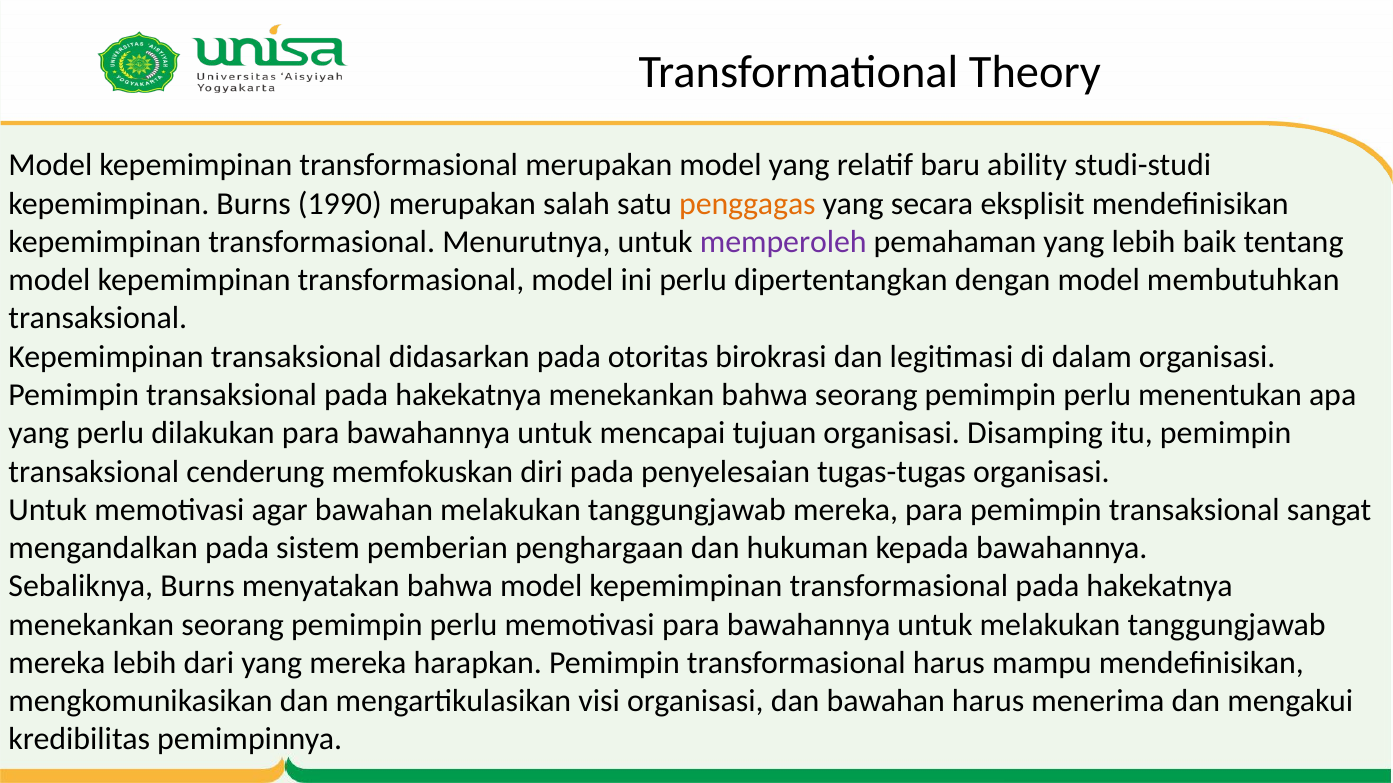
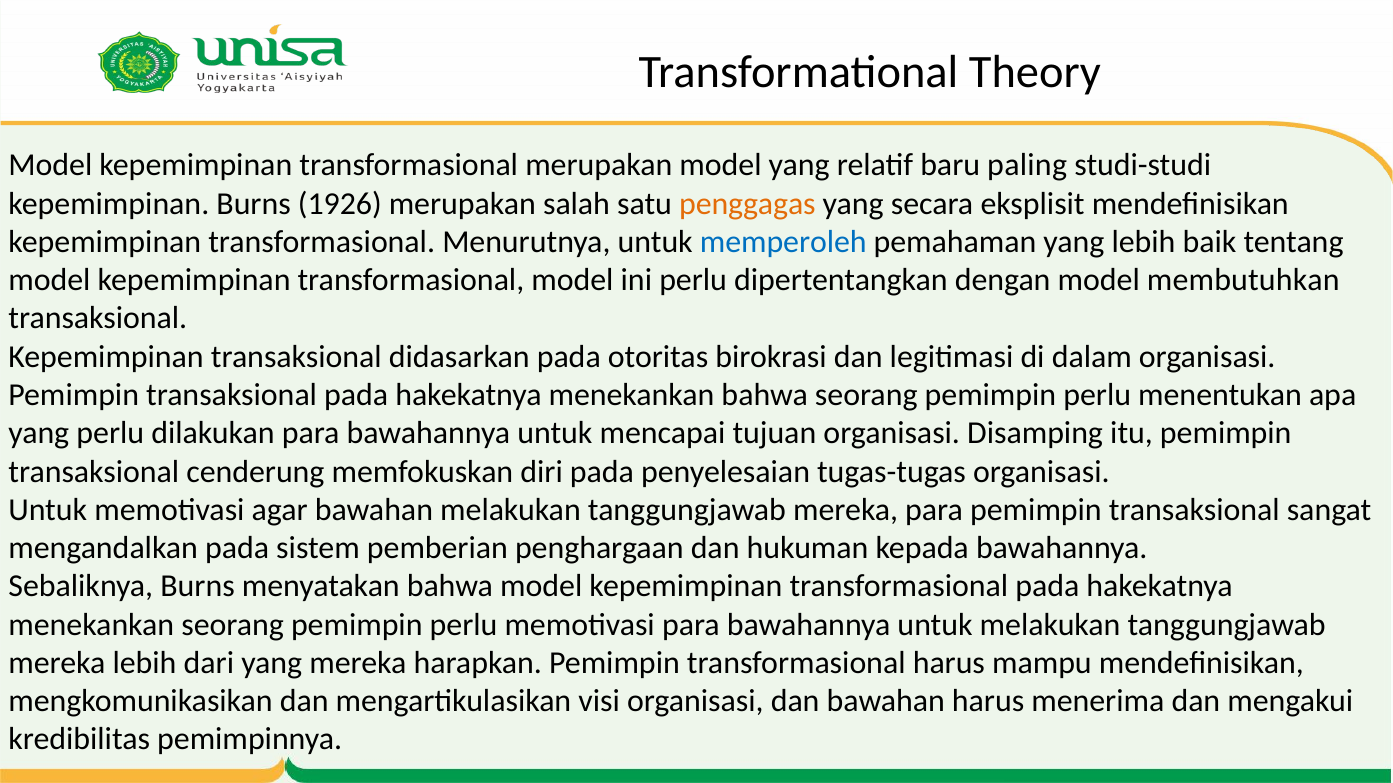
ability: ability -> paling
1990: 1990 -> 1926
memperoleh colour: purple -> blue
